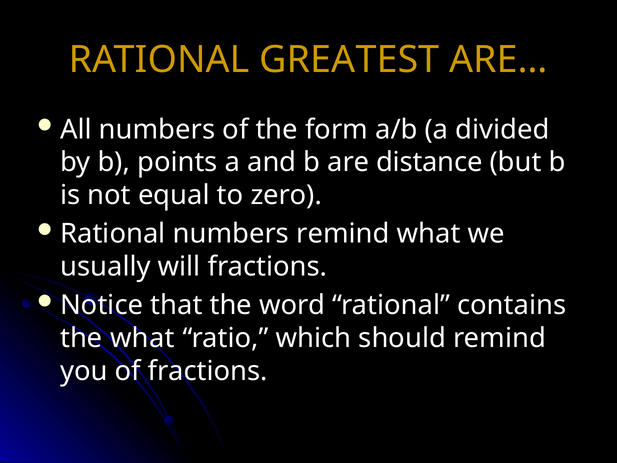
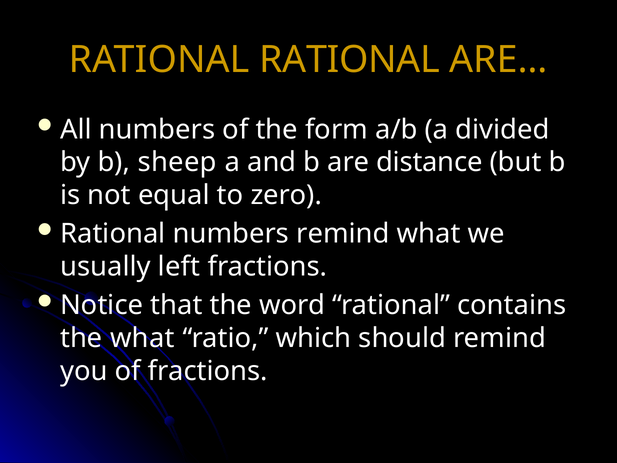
RATIONAL GREATEST: GREATEST -> RATIONAL
points: points -> sheep
will: will -> left
